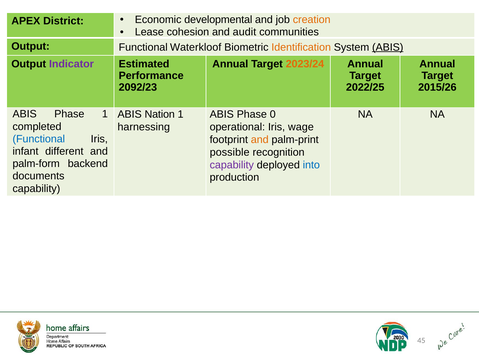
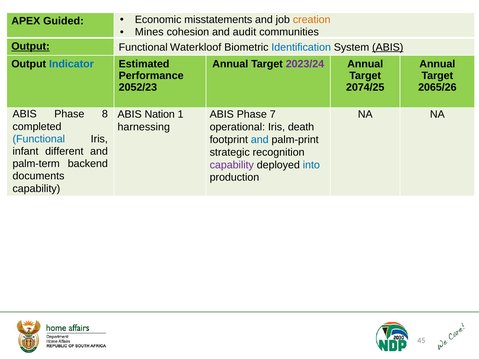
District: District -> Guided
developmental: developmental -> misstatements
Lease: Lease -> Mines
Output at (31, 46) underline: none -> present
Identification colour: orange -> blue
Indicator colour: purple -> blue
2023/24 colour: orange -> purple
2092/23: 2092/23 -> 2052/23
2022/25: 2022/25 -> 2074/25
2015/26: 2015/26 -> 2065/26
Phase 1: 1 -> 8
0: 0 -> 7
wage: wage -> death
and at (260, 140) colour: orange -> blue
possible: possible -> strategic
palm-form: palm-form -> palm-term
